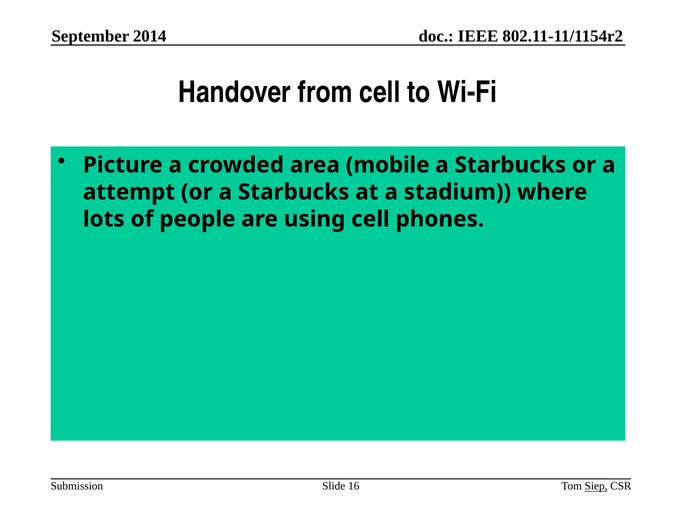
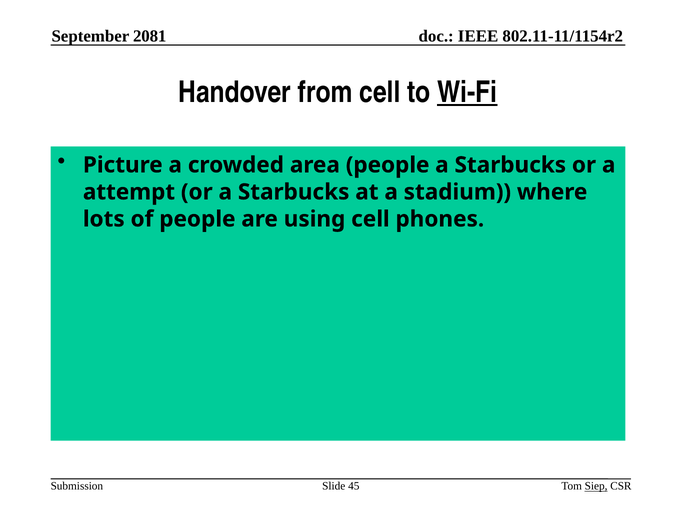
2014: 2014 -> 2081
Wi-Fi underline: none -> present
area mobile: mobile -> people
16: 16 -> 45
